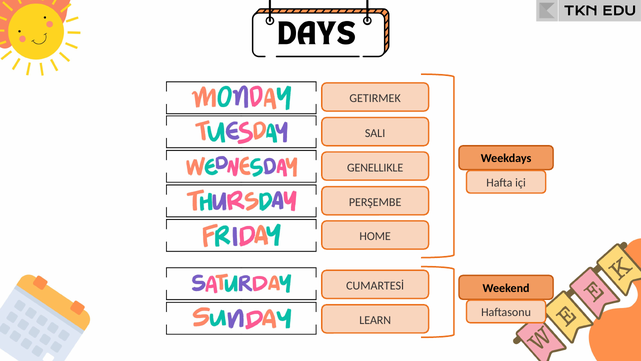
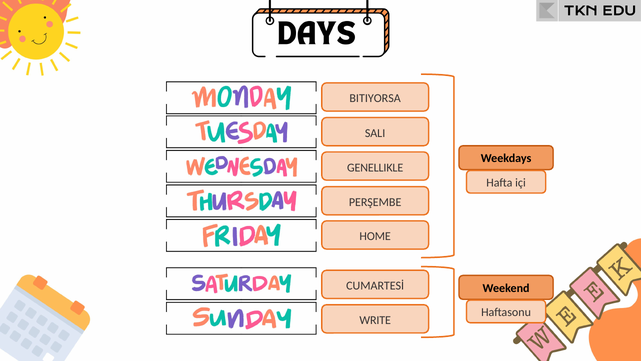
GETIRMEK: GETIRMEK -> BITIYORSA
LEARN: LEARN -> WRITE
